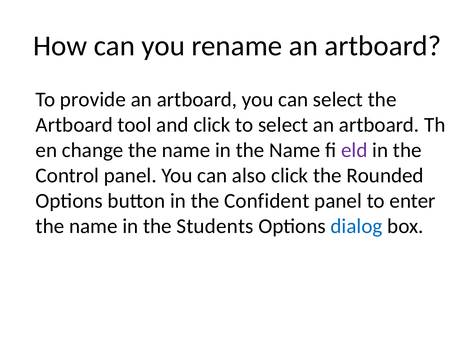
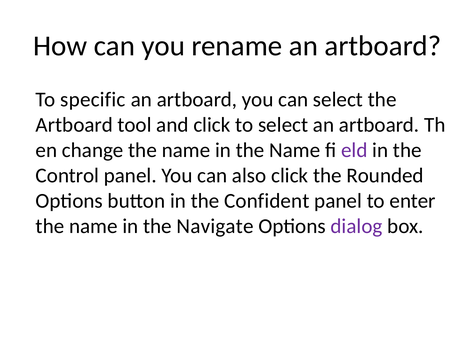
provide: provide -> specific
Students: Students -> Navigate
dialog colour: blue -> purple
